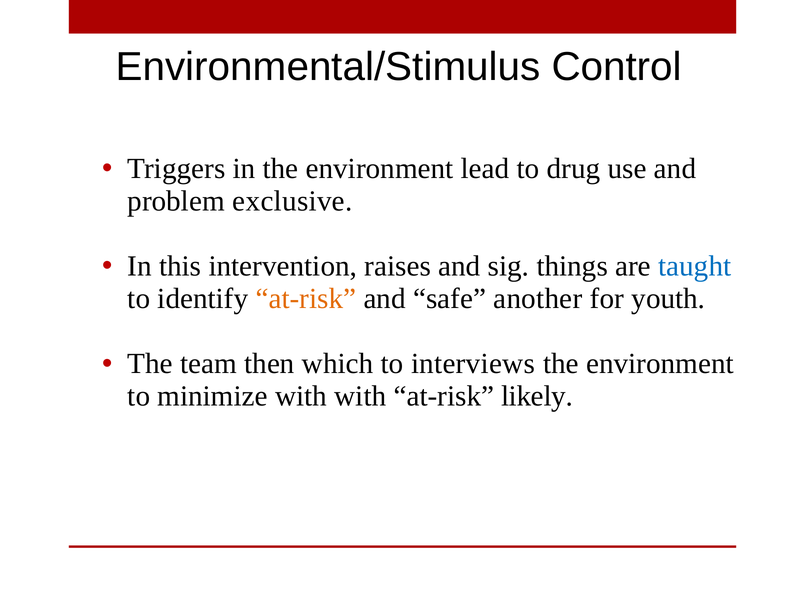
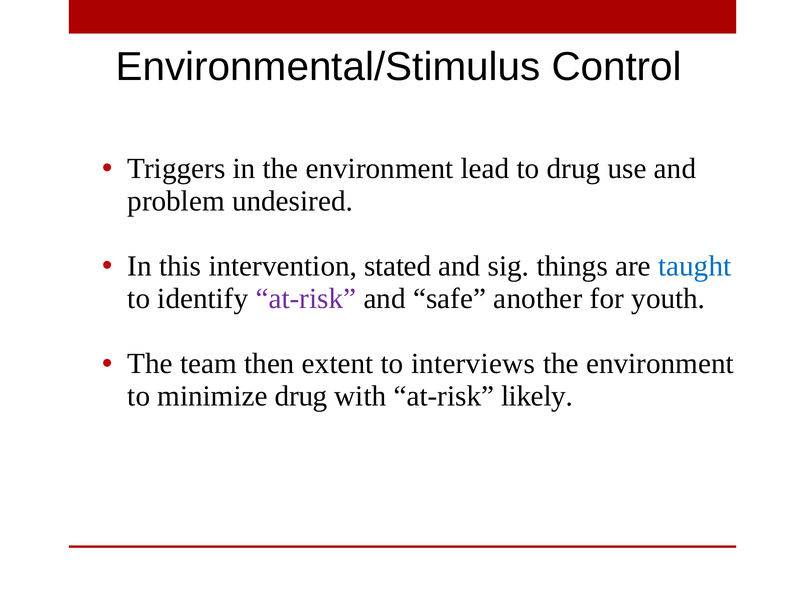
exclusive: exclusive -> undesired
raises: raises -> stated
at-risk at (306, 299) colour: orange -> purple
which: which -> extent
minimize with: with -> drug
